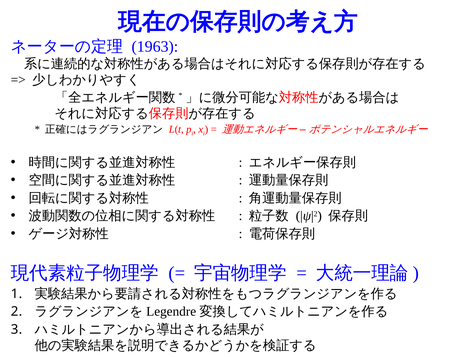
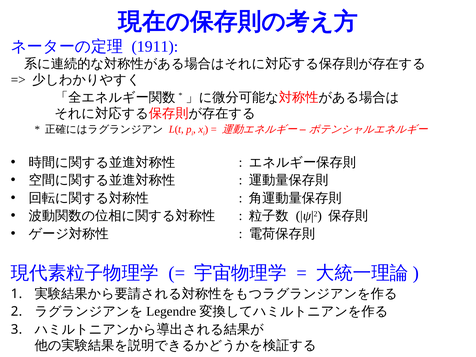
1963: 1963 -> 1911
